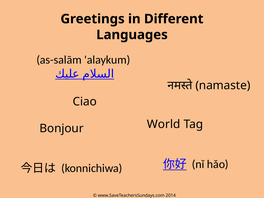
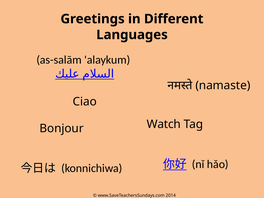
World: World -> Watch
